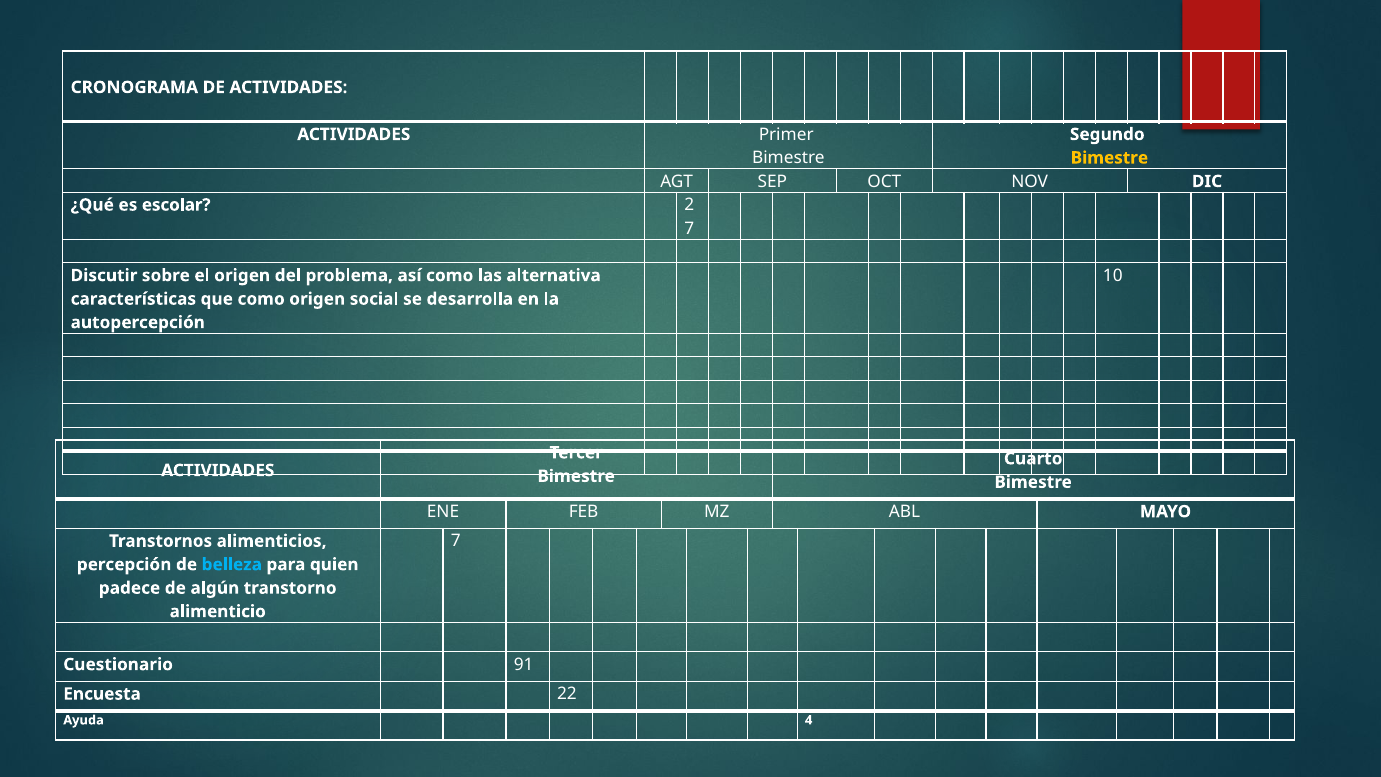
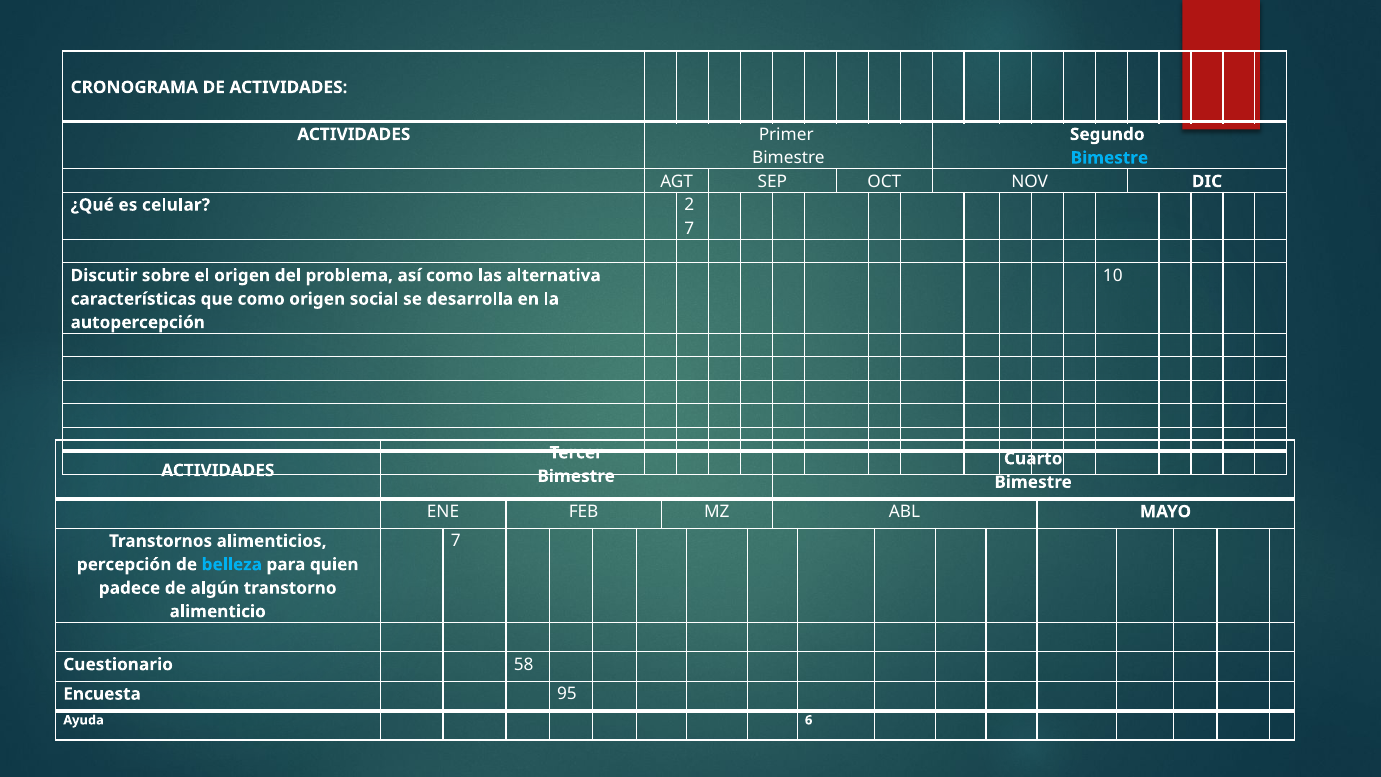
Bimestre at (1109, 158) colour: yellow -> light blue
escolar: escolar -> celular
91: 91 -> 58
22: 22 -> 95
4: 4 -> 6
